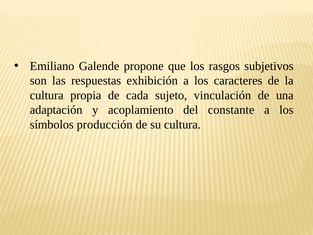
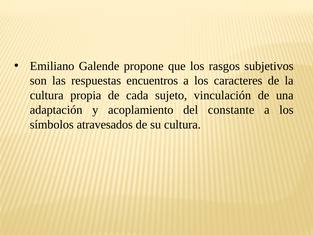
exhibición: exhibición -> encuentros
producción: producción -> atravesados
